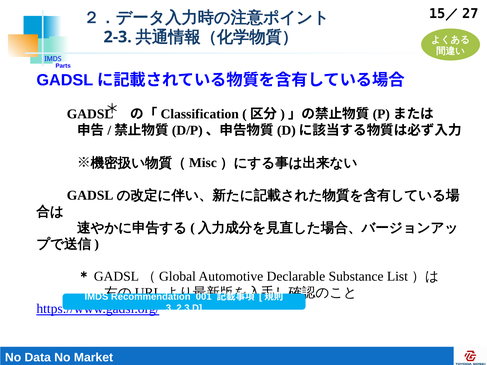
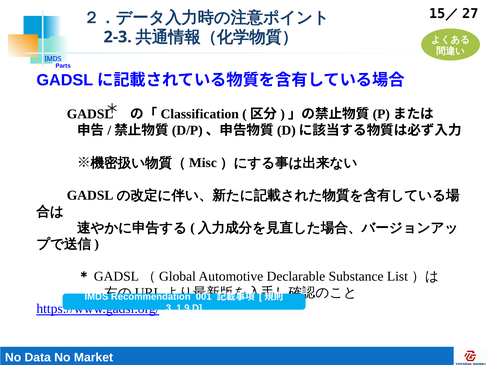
3..2.3.D: 3..2.3.D -> 3..1.9.D
